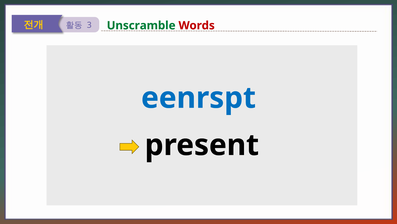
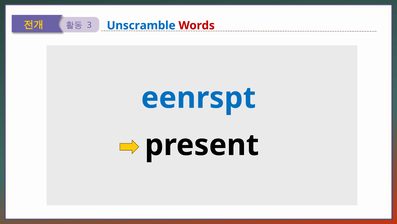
Unscramble colour: green -> blue
